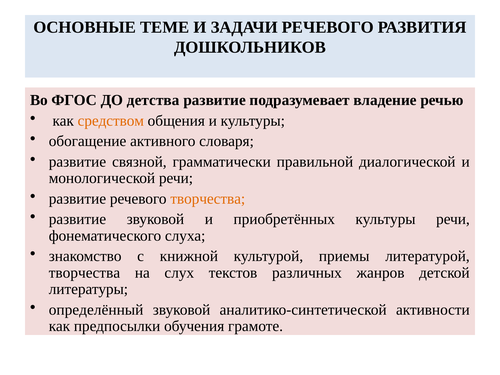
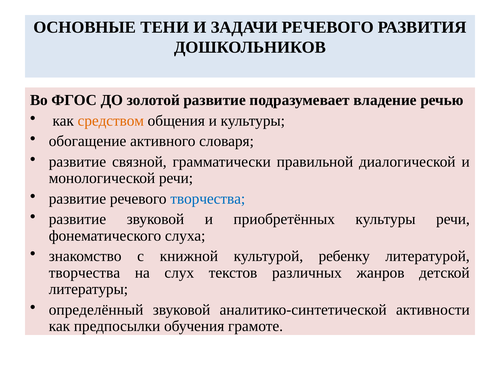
ТЕМЕ: ТЕМЕ -> ТЕНИ
детства: детства -> золотой
творчества at (208, 199) colour: orange -> blue
приемы: приемы -> ребенку
